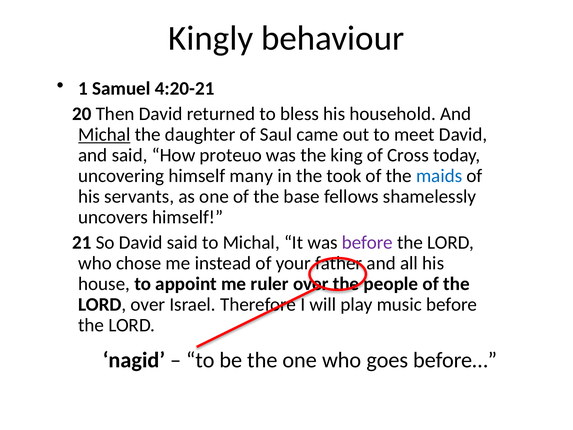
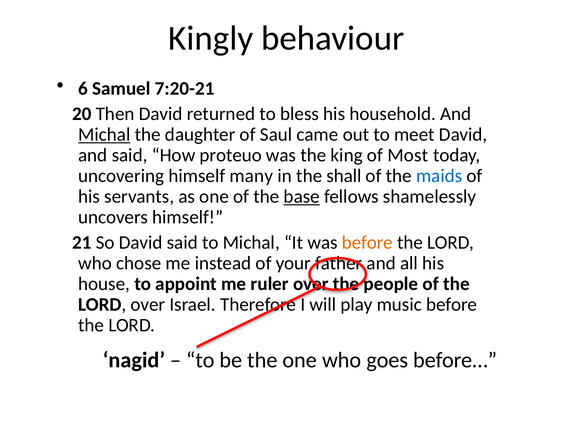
1: 1 -> 6
4:20-21: 4:20-21 -> 7:20-21
Cross: Cross -> Most
took: took -> shall
base underline: none -> present
before at (367, 243) colour: purple -> orange
